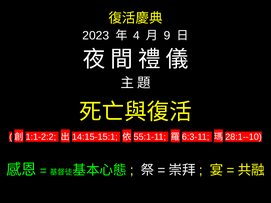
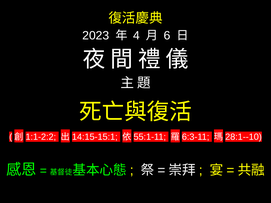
9: 9 -> 6
